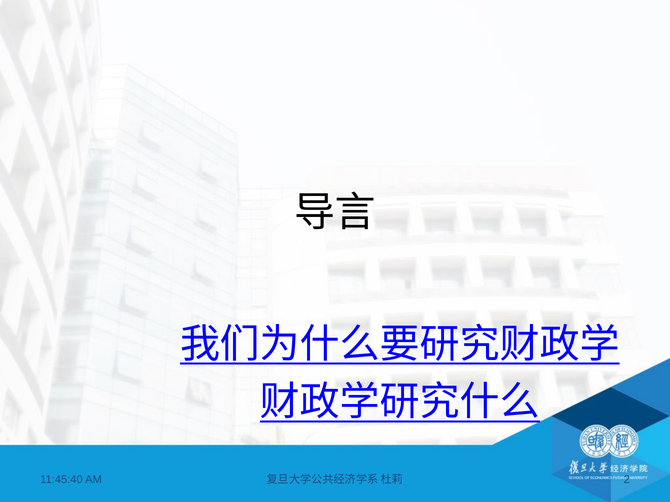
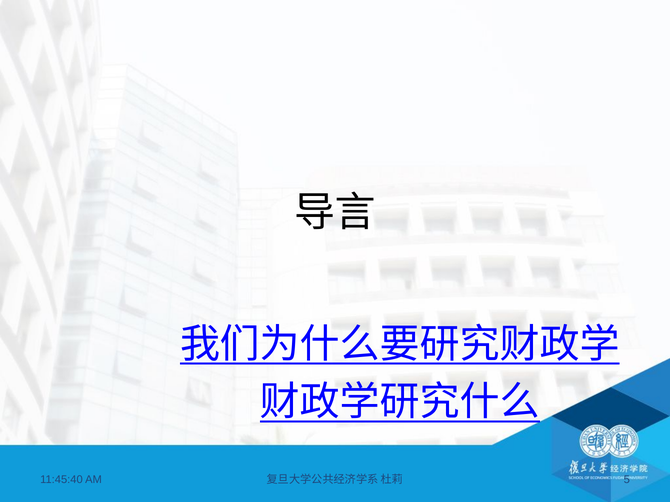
2: 2 -> 5
